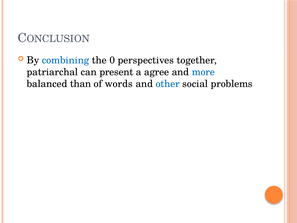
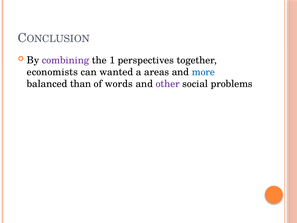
combining colour: blue -> purple
0: 0 -> 1
patriarchal: patriarchal -> economists
present: present -> wanted
agree: agree -> areas
other colour: blue -> purple
